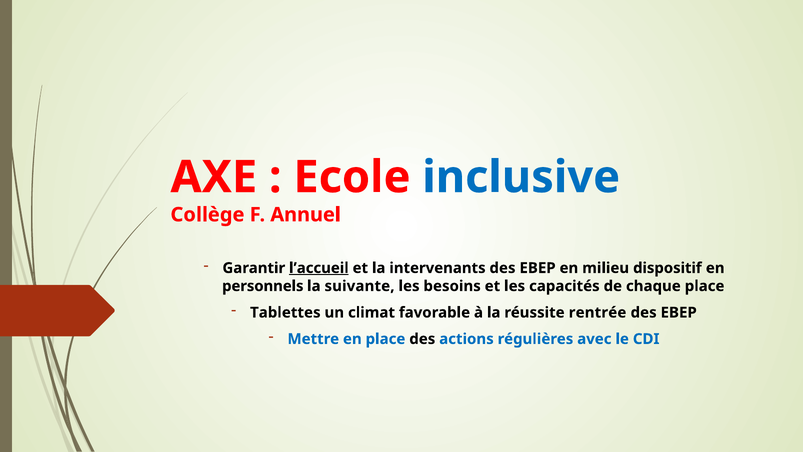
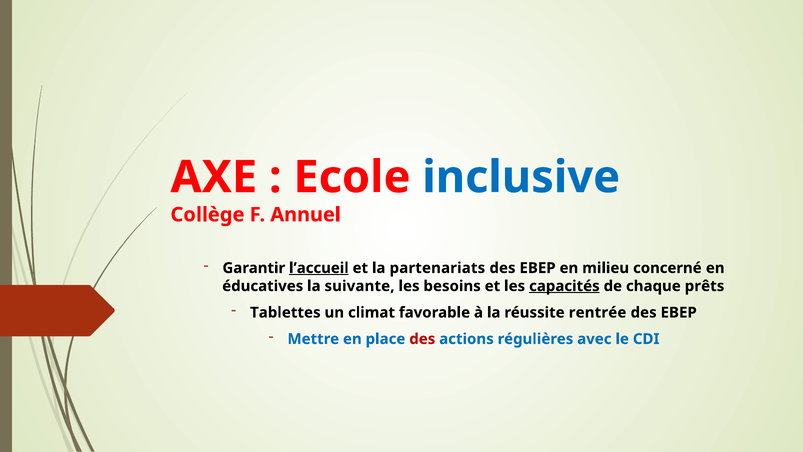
intervenants: intervenants -> partenariats
dispositif: dispositif -> concerné
personnels: personnels -> éducatives
capacités underline: none -> present
chaque place: place -> prêts
des at (422, 339) colour: black -> red
